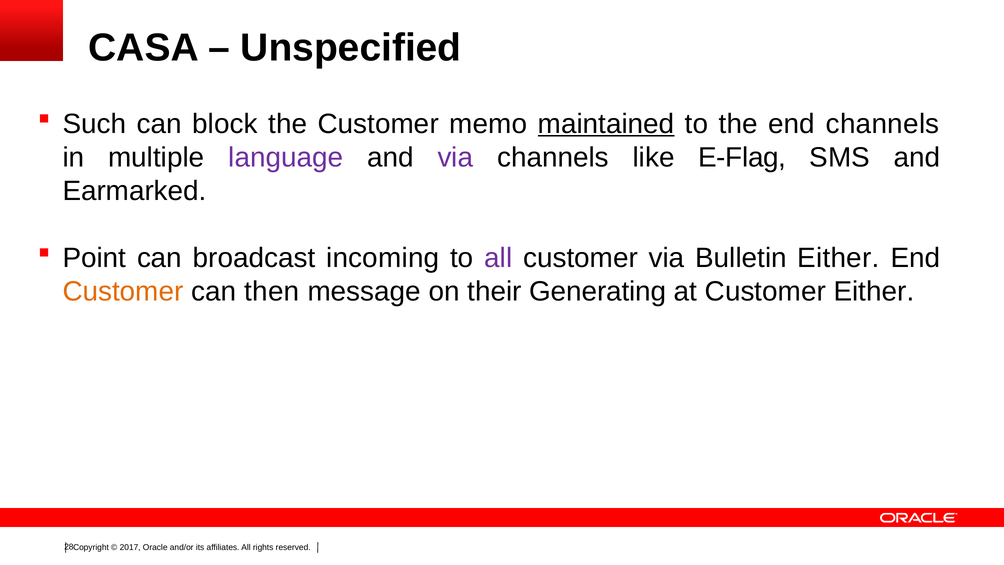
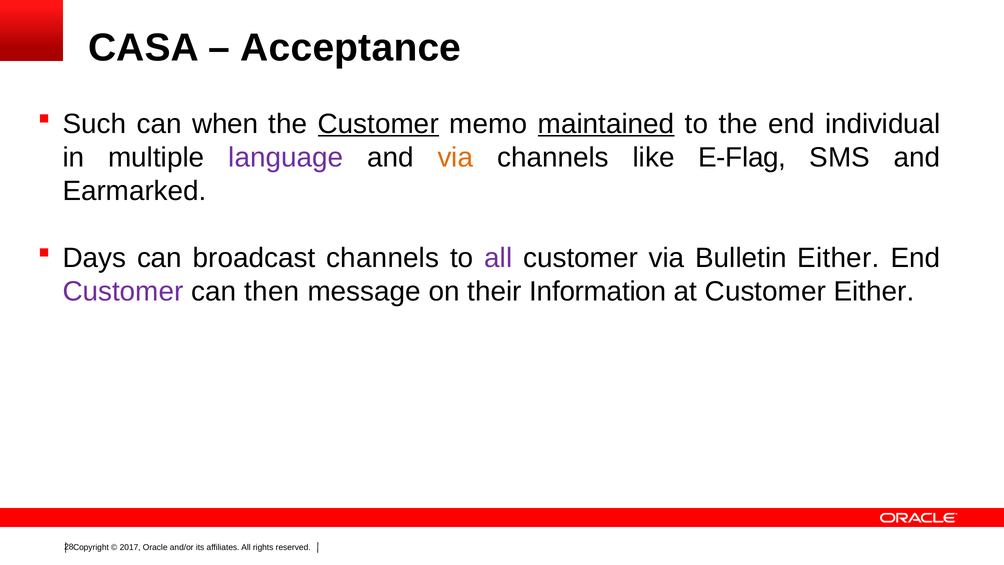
Unspecified: Unspecified -> Acceptance
block: block -> when
Customer at (378, 124) underline: none -> present
end channels: channels -> individual
via at (455, 157) colour: purple -> orange
Point: Point -> Days
broadcast incoming: incoming -> channels
Customer at (123, 291) colour: orange -> purple
Generating: Generating -> Information
